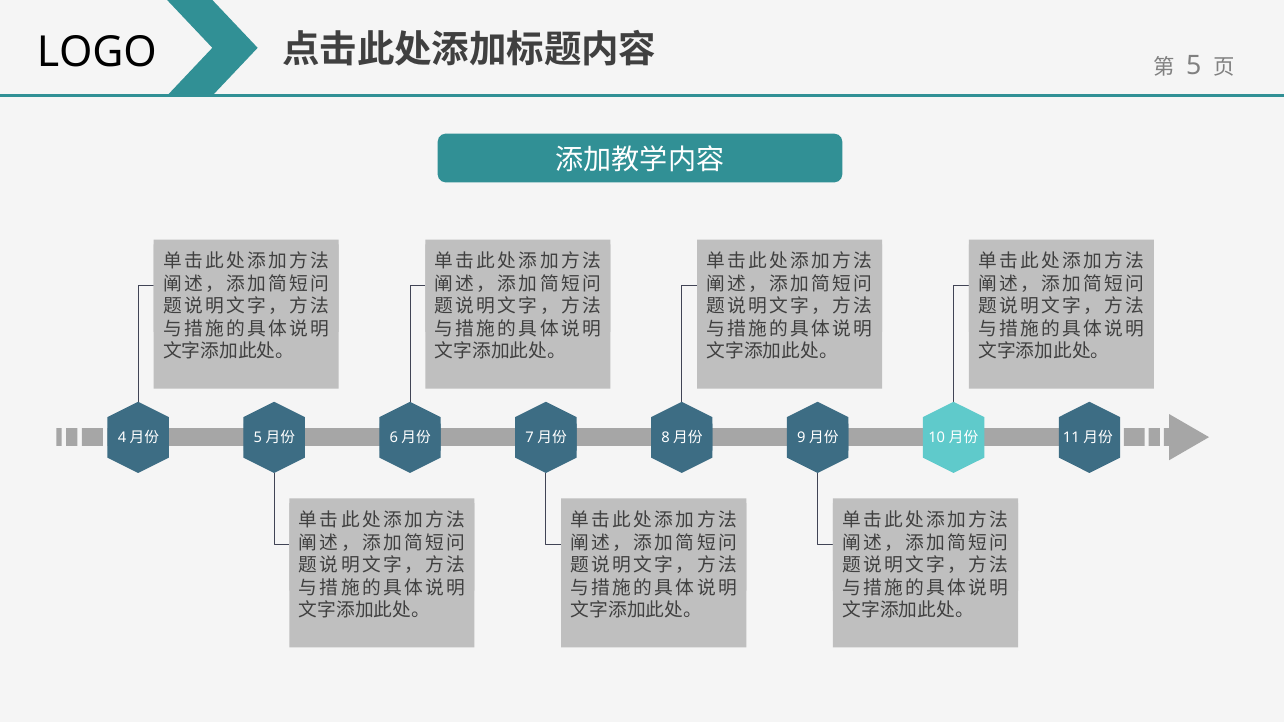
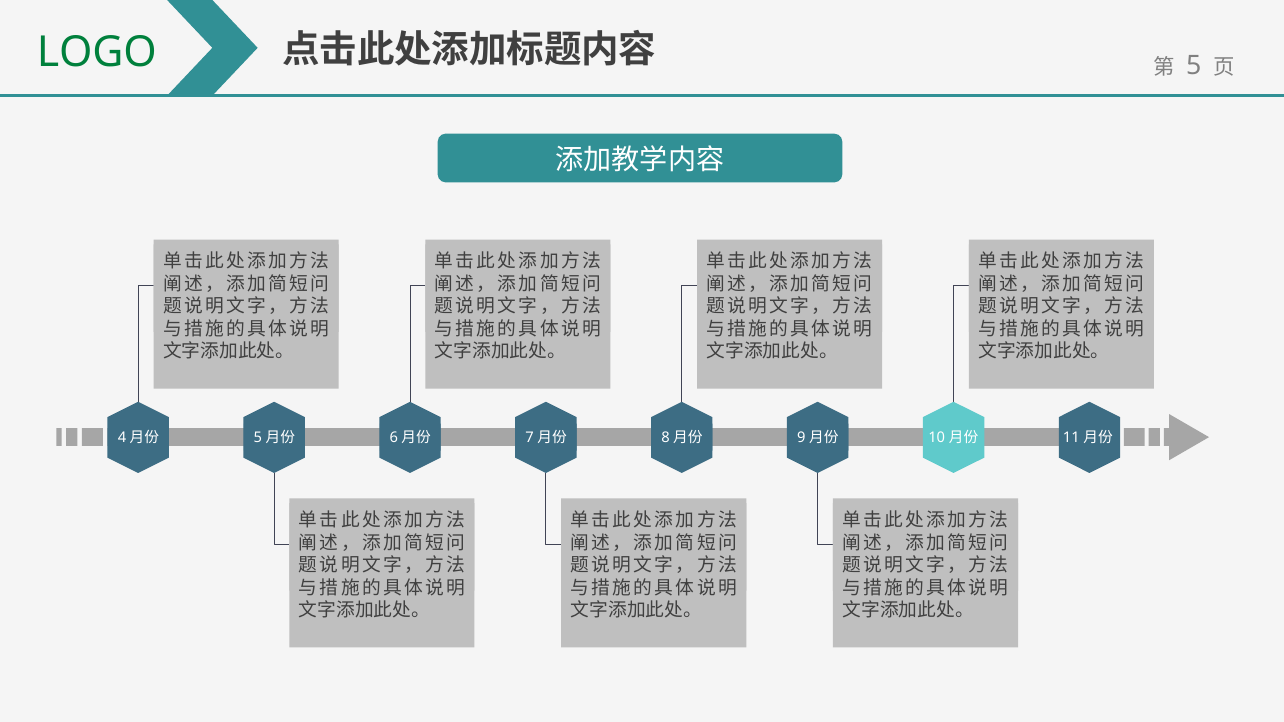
LOGO colour: black -> green
